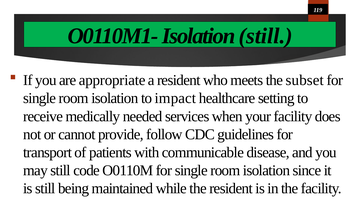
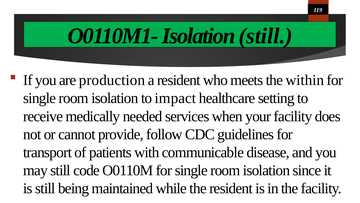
appropriate: appropriate -> production
subset: subset -> within
